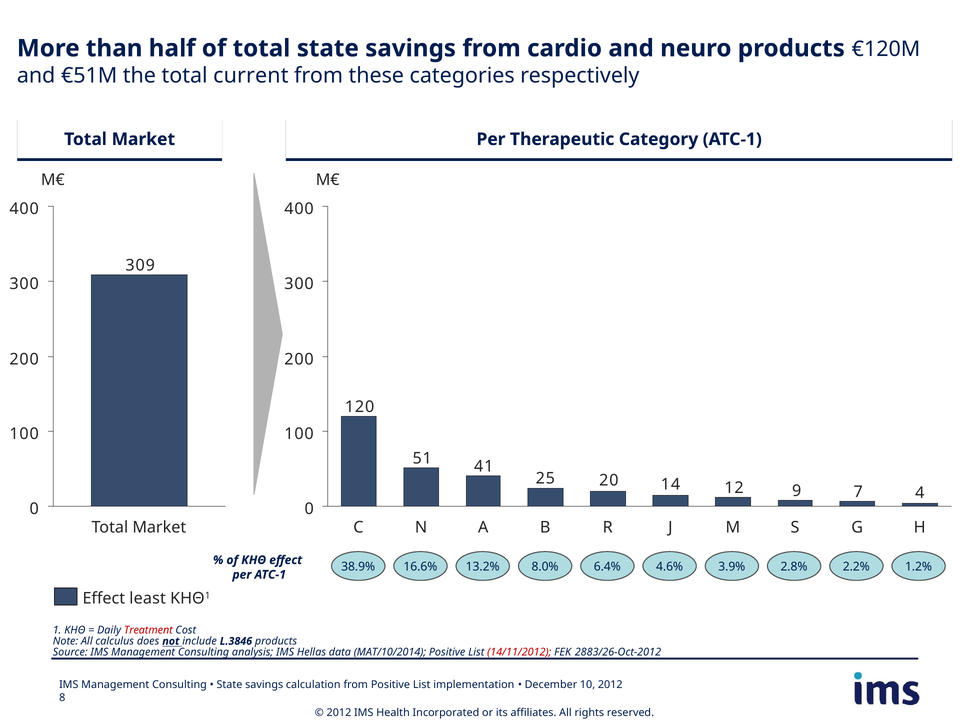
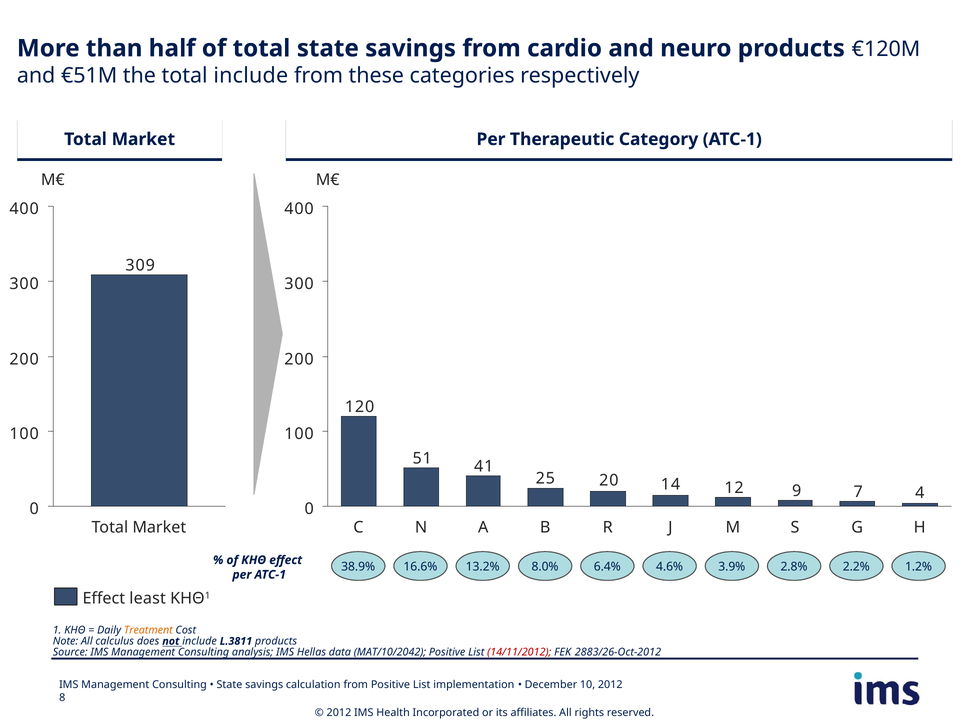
total current: current -> include
Treatment colour: red -> orange
L.3846: L.3846 -> L.3811
MAT/10/2014: MAT/10/2014 -> MAT/10/2042
